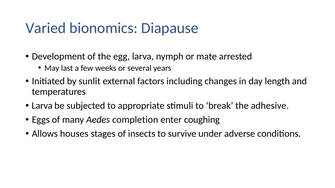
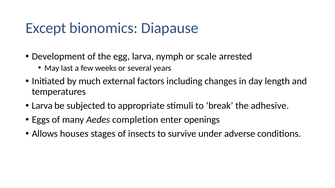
Varied: Varied -> Except
mate: mate -> scale
sunlit: sunlit -> much
coughing: coughing -> openings
